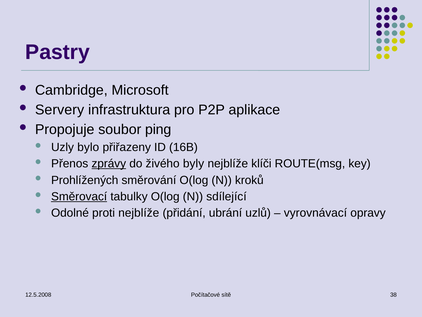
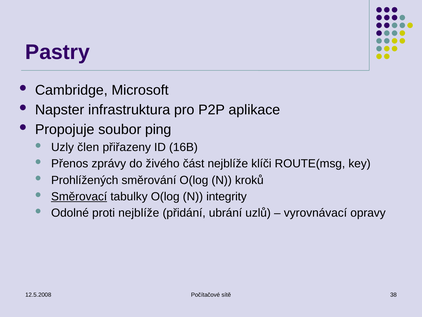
Servery: Servery -> Napster
bylo: bylo -> člen
zprávy underline: present -> none
byly: byly -> část
sdílející: sdílející -> integrity
